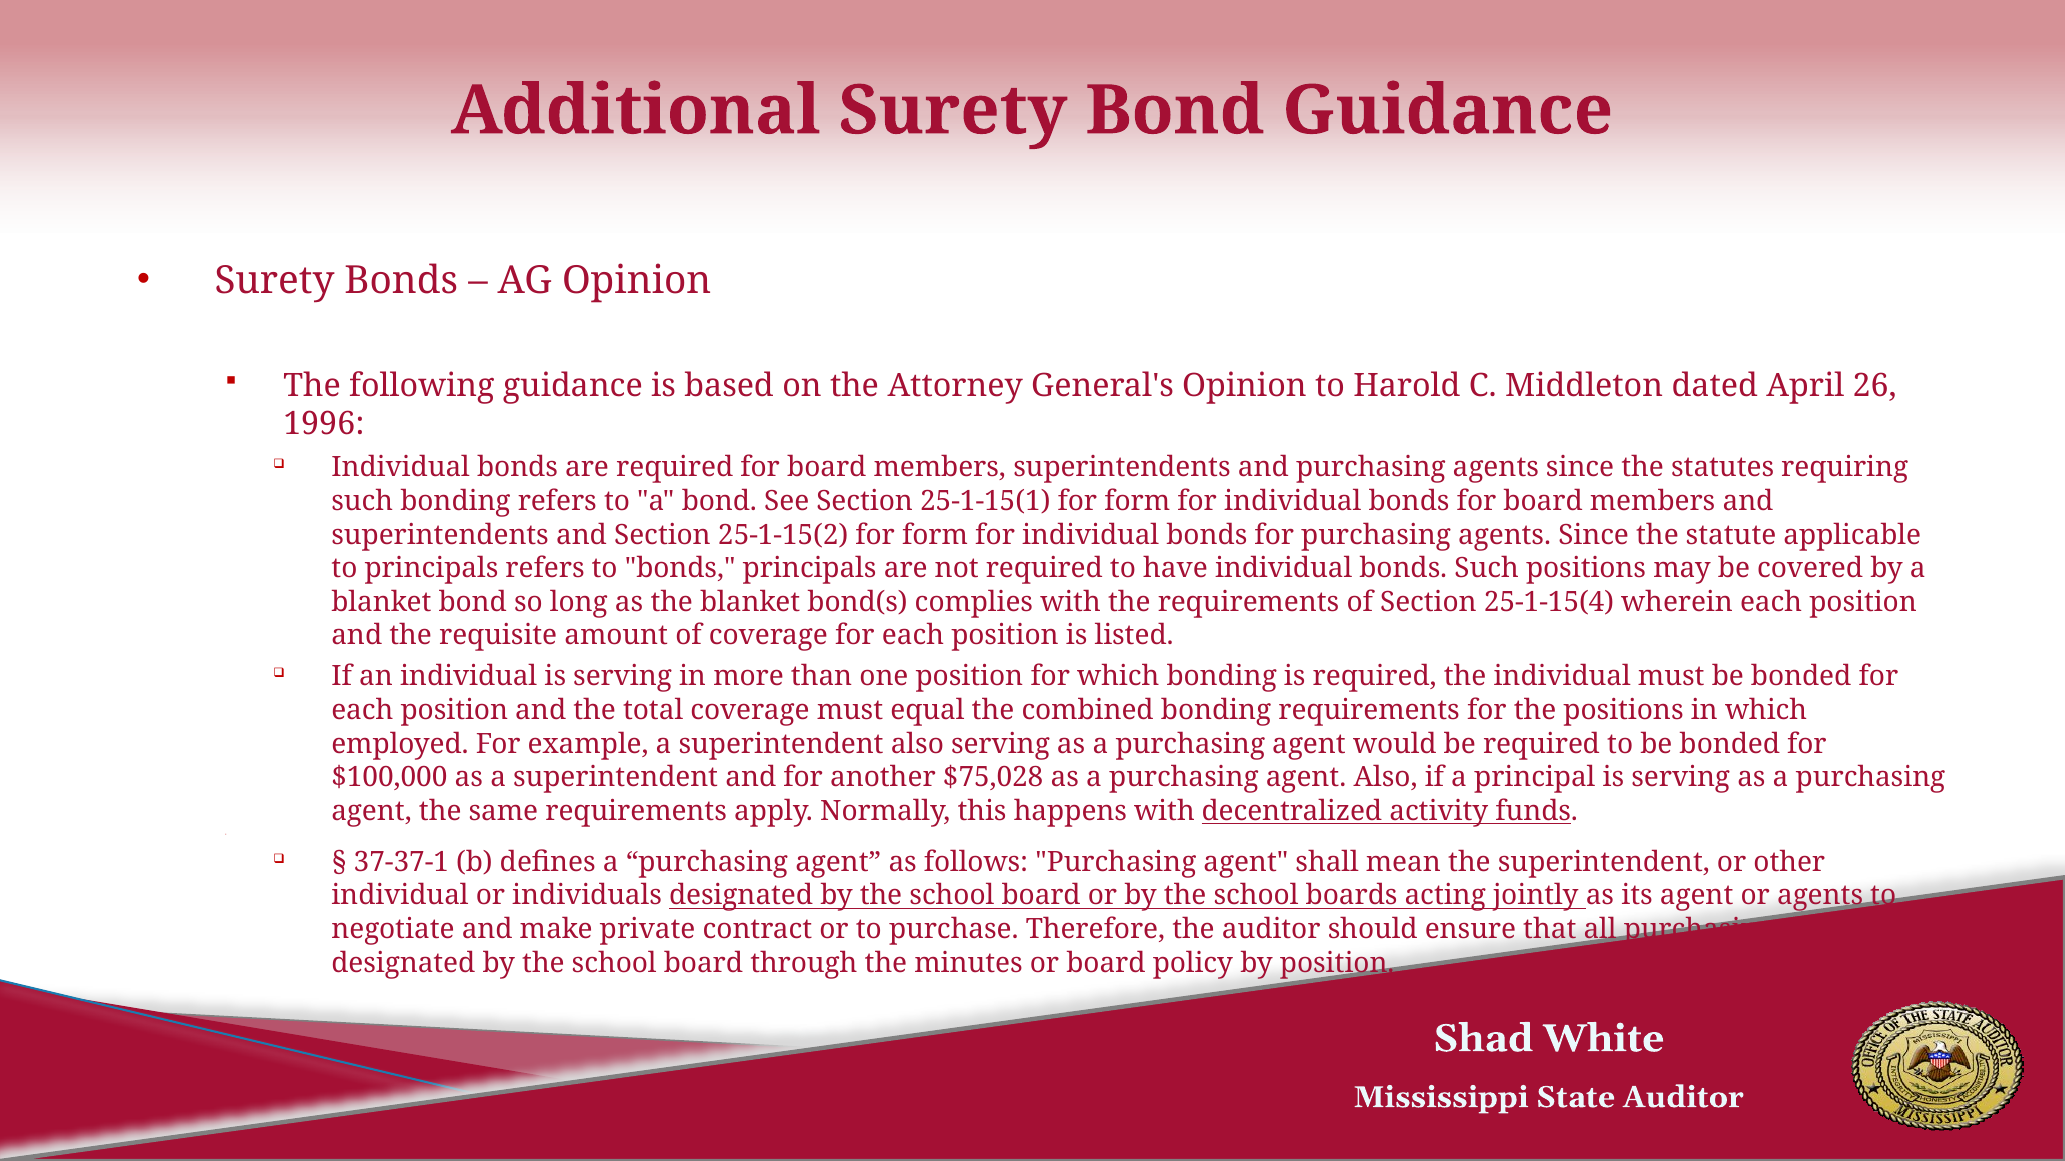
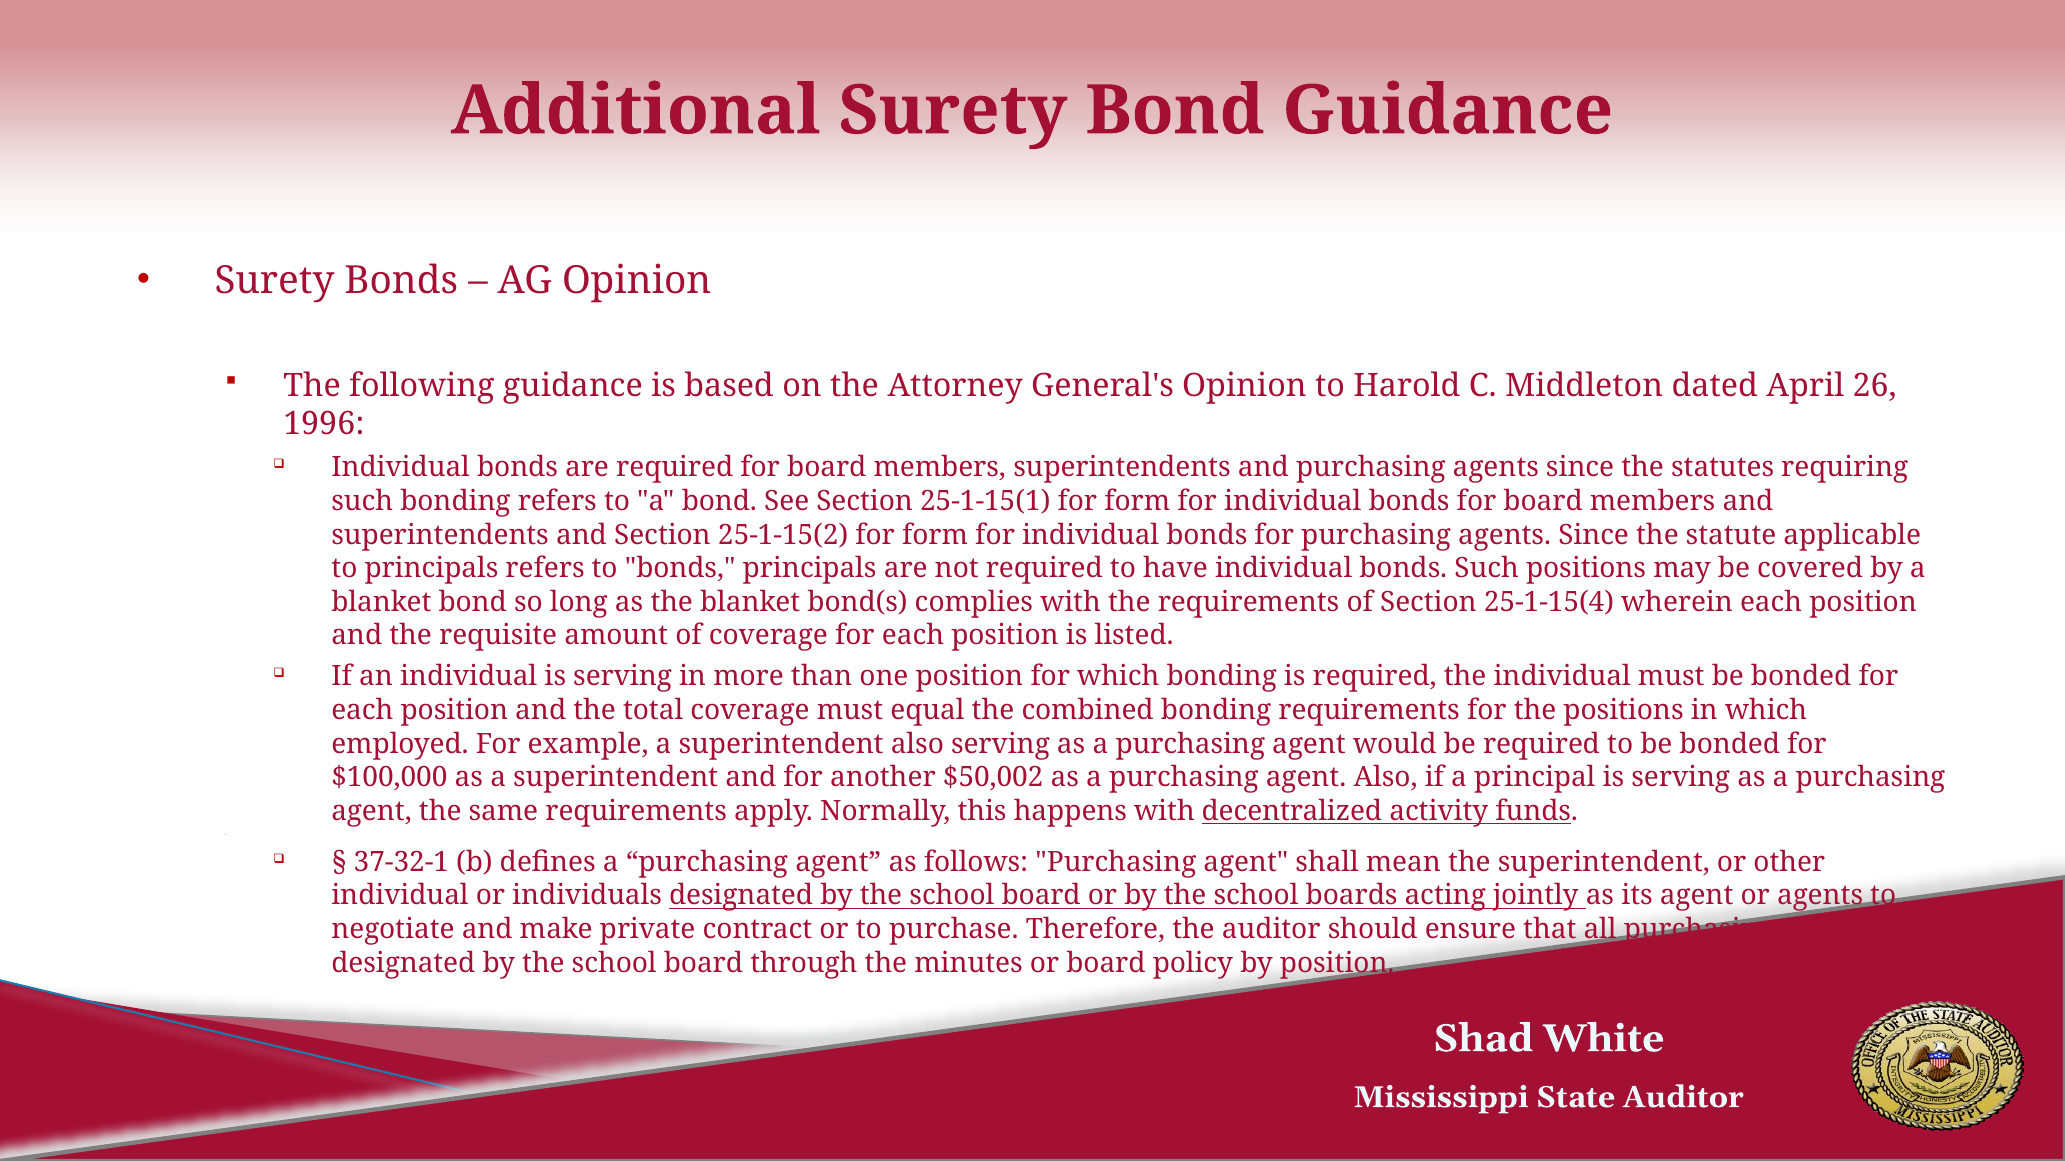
$75,028: $75,028 -> $50,002
37-37-1: 37-37-1 -> 37-32-1
